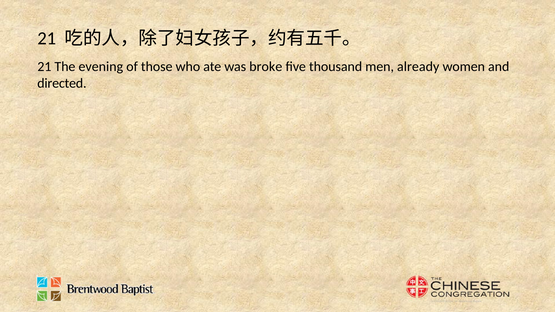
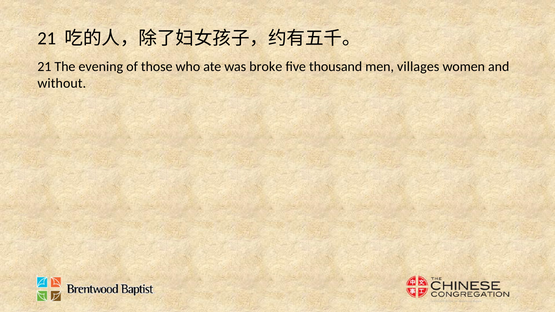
already: already -> villages
directed: directed -> without
